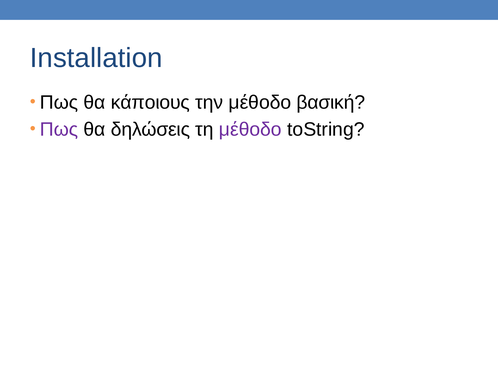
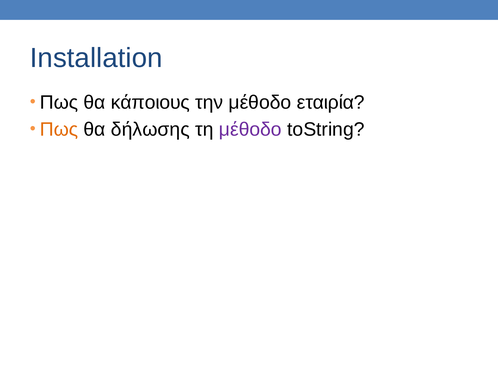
βασική: βασική -> εταιρία
Πως at (59, 130) colour: purple -> orange
δηλώσεις: δηλώσεις -> δήλωσης
